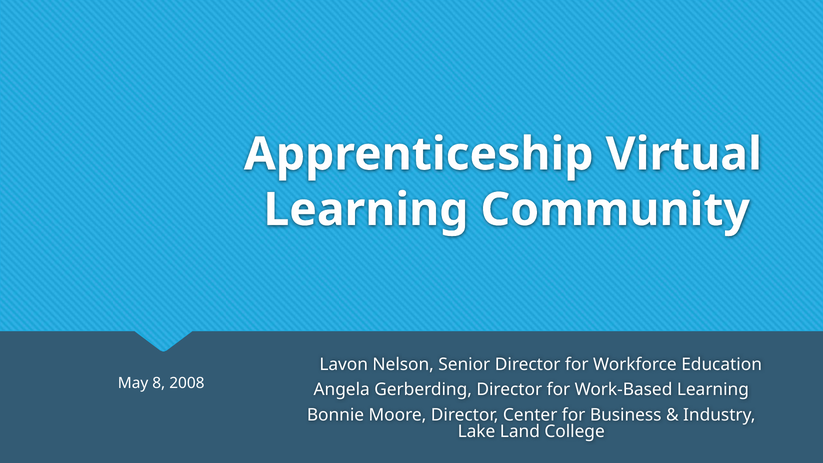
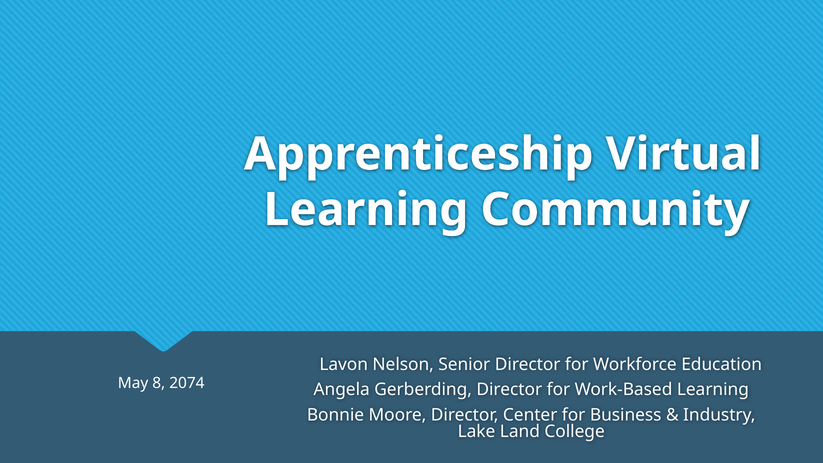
2008: 2008 -> 2074
